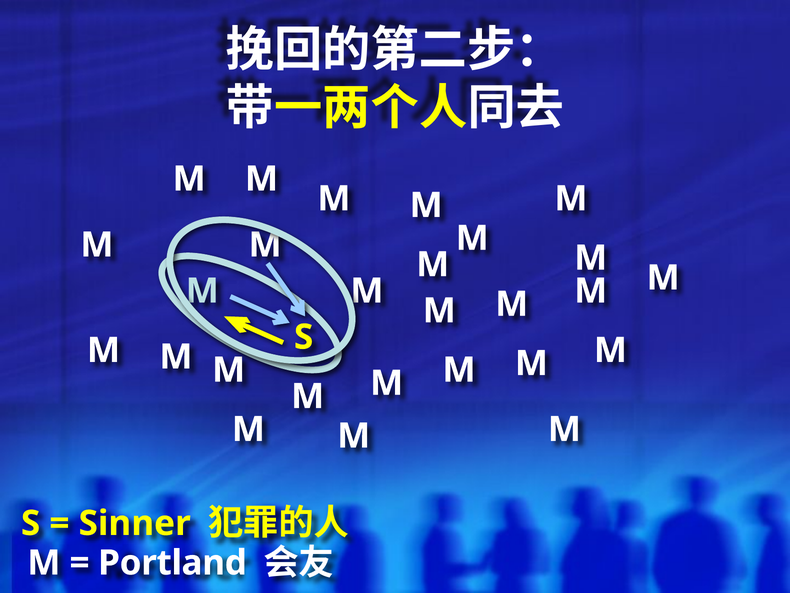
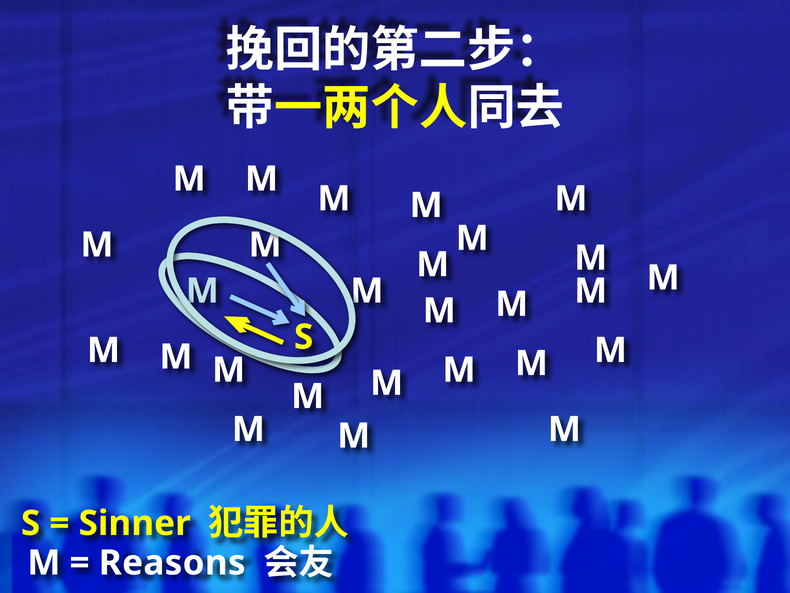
Portland: Portland -> Reasons
